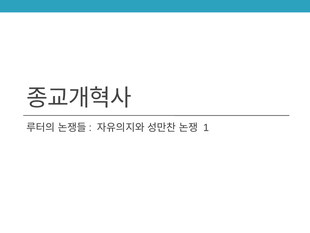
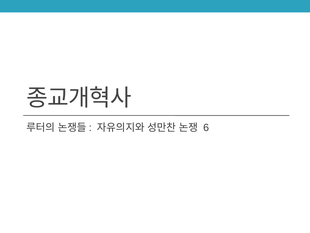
1: 1 -> 6
